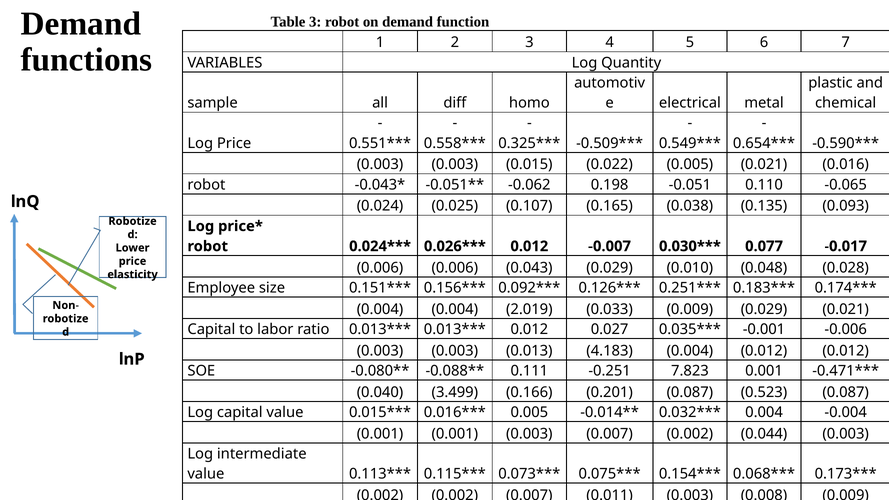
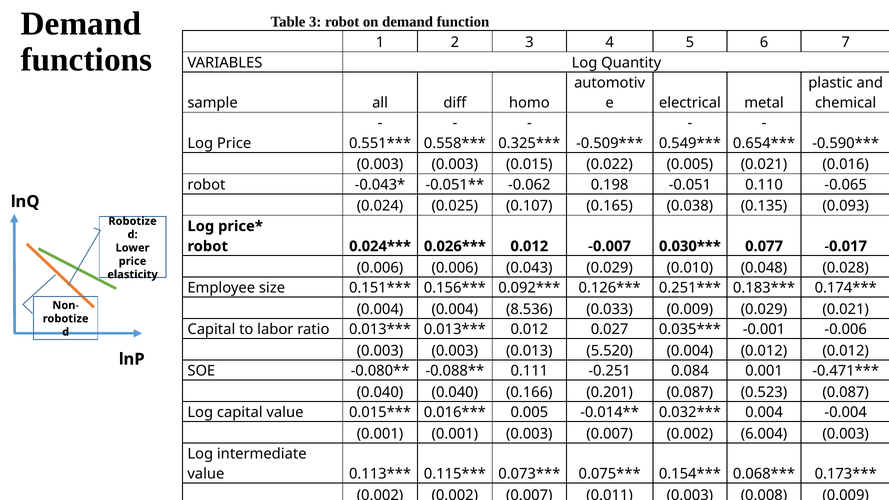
2.019: 2.019 -> 8.536
4.183: 4.183 -> 5.520
7.823: 7.823 -> 0.084
0.040 3.499: 3.499 -> 0.040
0.044: 0.044 -> 6.004
